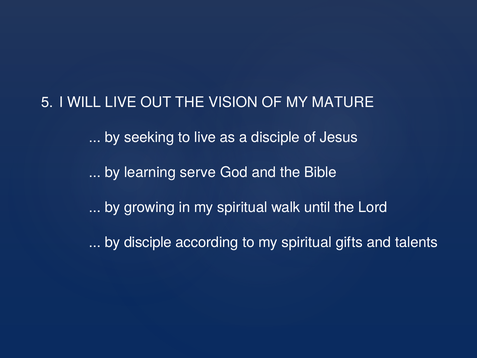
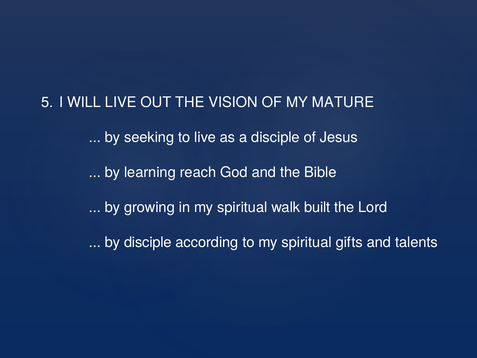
serve: serve -> reach
until: until -> built
